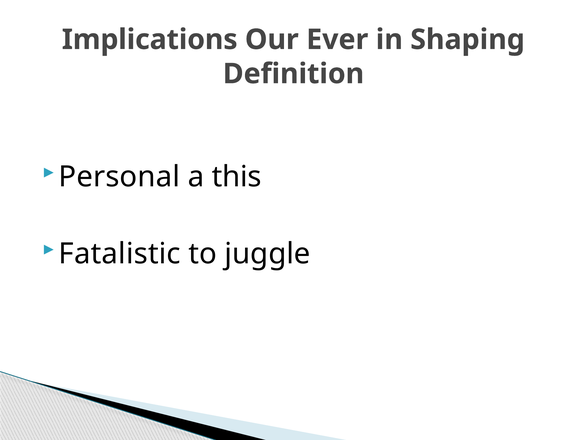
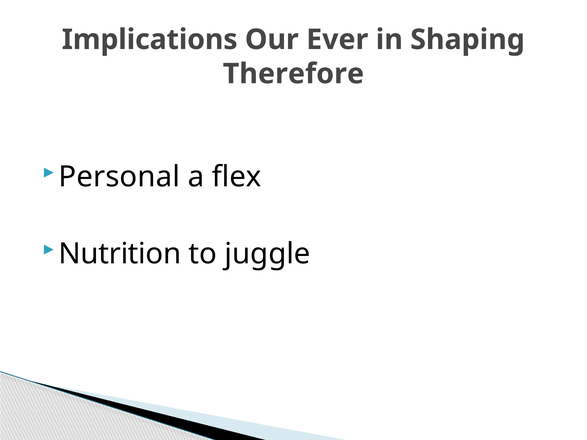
Definition: Definition -> Therefore
this: this -> flex
Fatalistic: Fatalistic -> Nutrition
